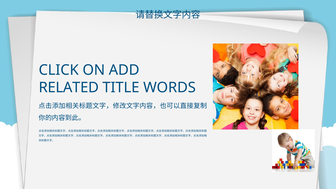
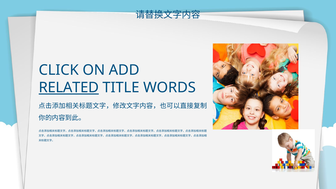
RELATED underline: none -> present
